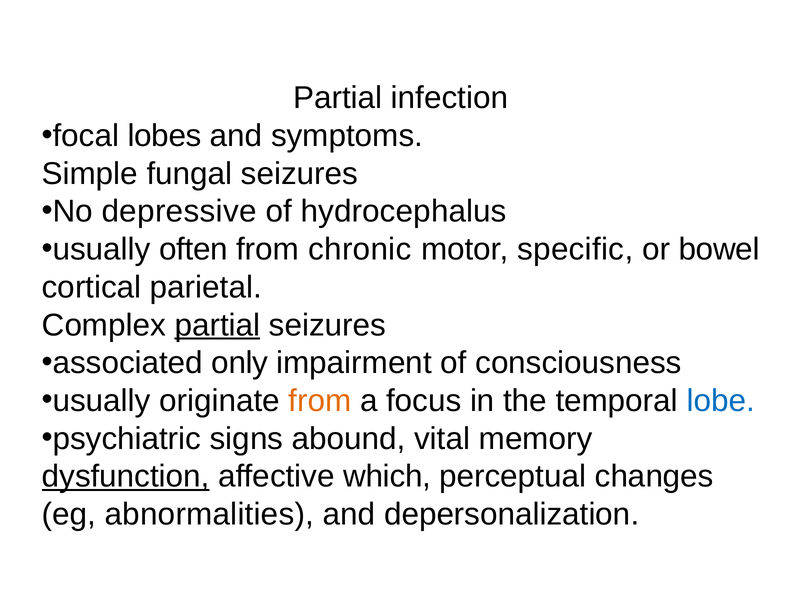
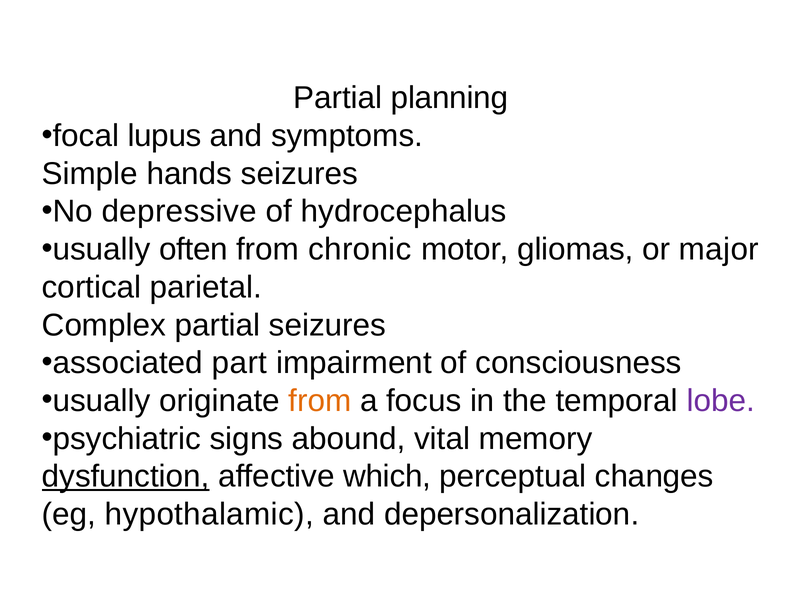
infection: infection -> planning
lobes: lobes -> lupus
fungal: fungal -> hands
specific: specific -> gliomas
bowel: bowel -> major
partial at (217, 325) underline: present -> none
only: only -> part
lobe colour: blue -> purple
abnormalities: abnormalities -> hypothalamic
